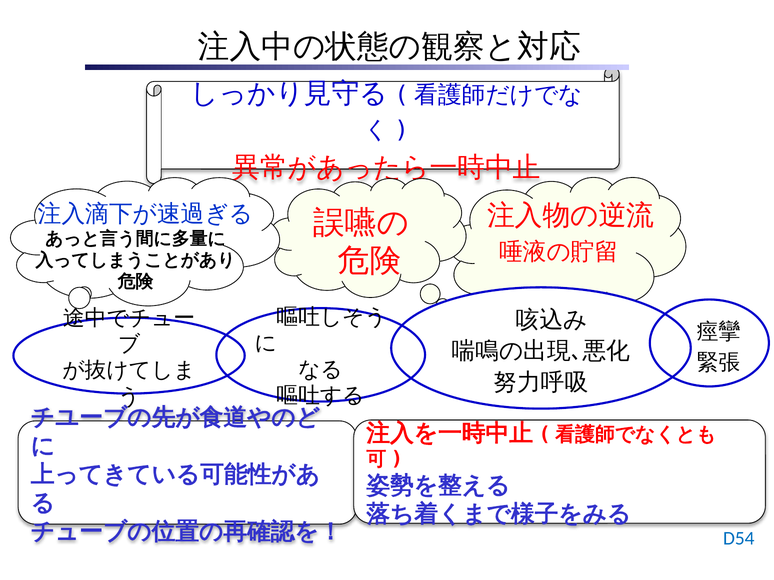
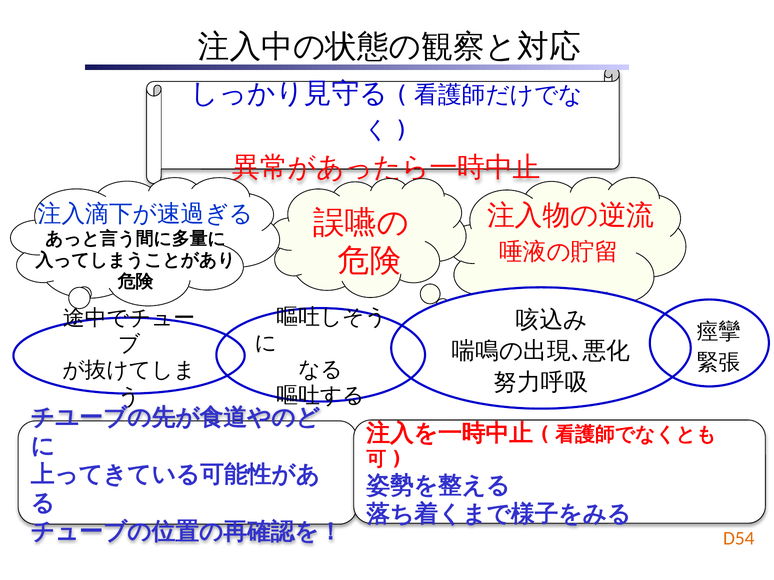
D54 colour: blue -> orange
